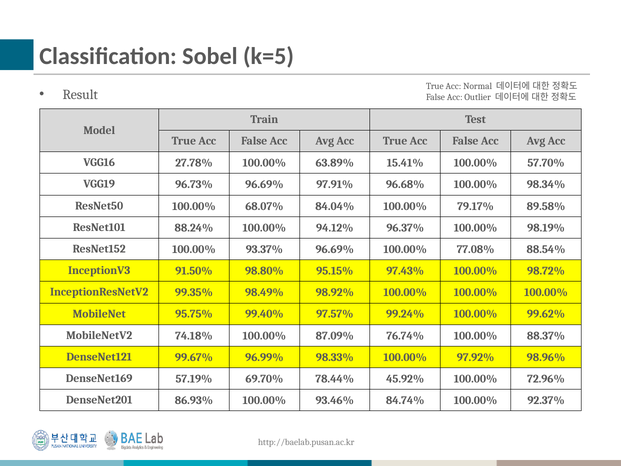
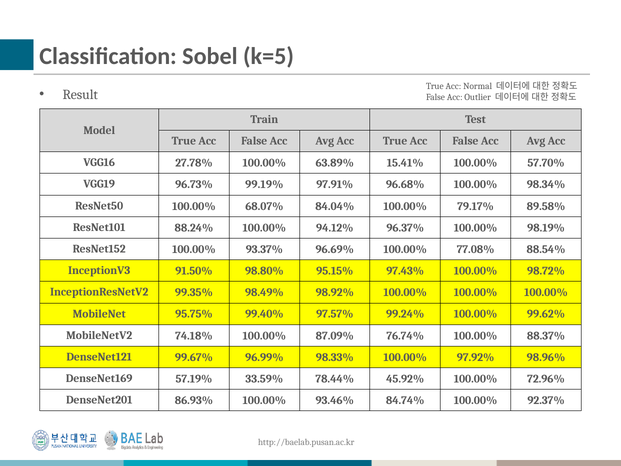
96.73% 96.69%: 96.69% -> 99.19%
69.70%: 69.70% -> 33.59%
